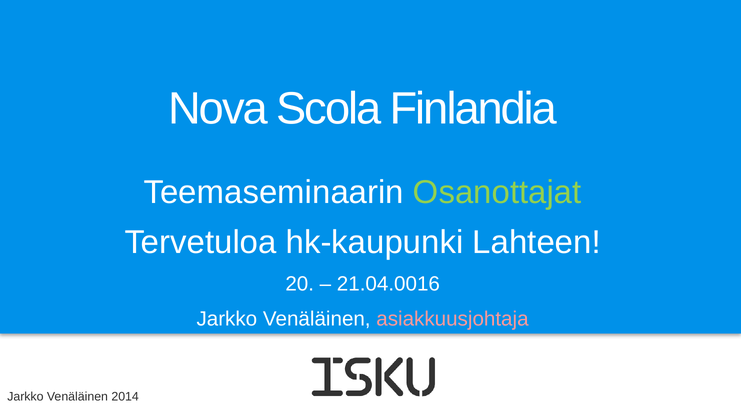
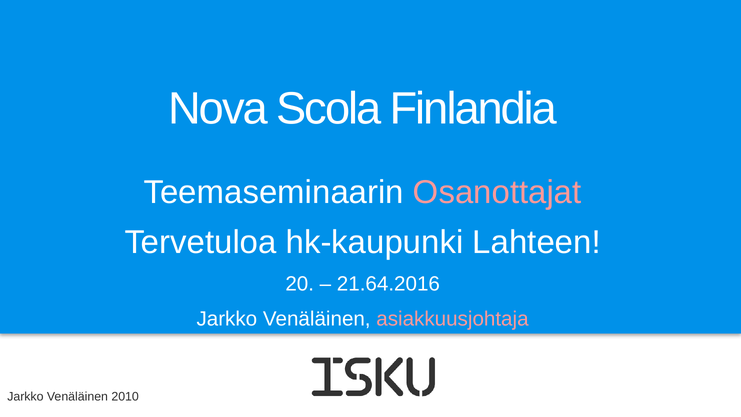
Osanottajat colour: light green -> pink
21.04.0016: 21.04.0016 -> 21.64.2016
2014: 2014 -> 2010
